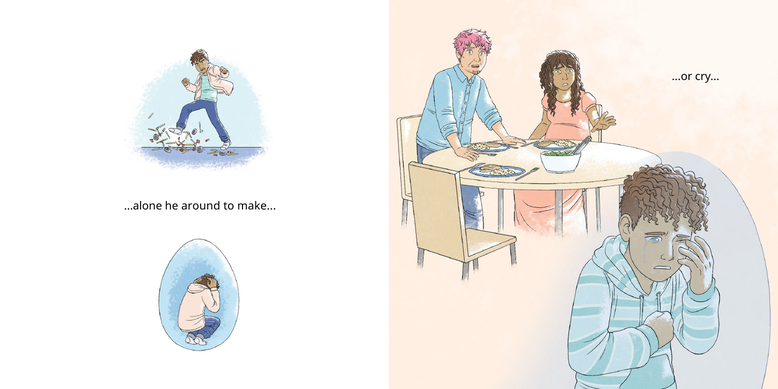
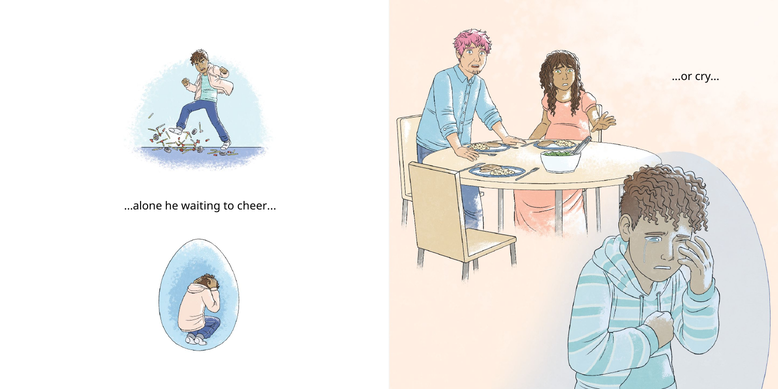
around: around -> waiting
make: make -> cheer
